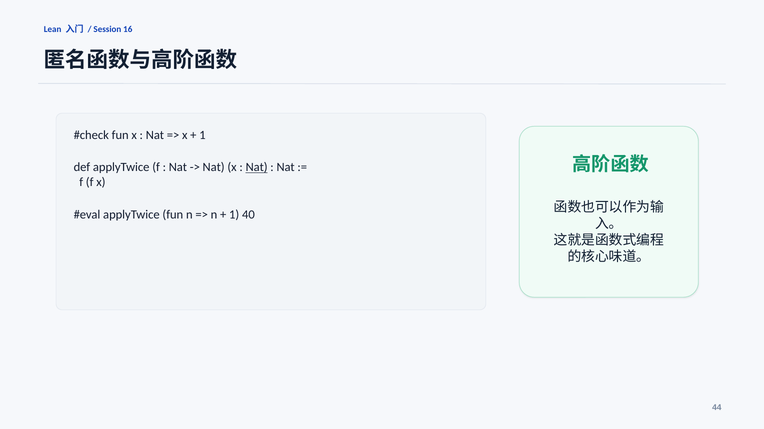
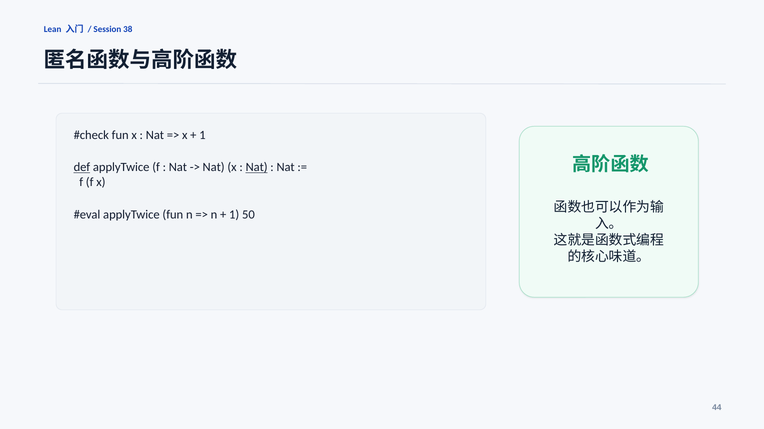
16: 16 -> 38
def underline: none -> present
40: 40 -> 50
